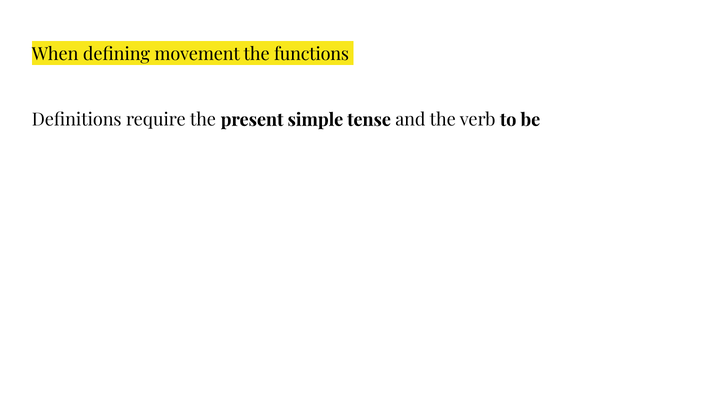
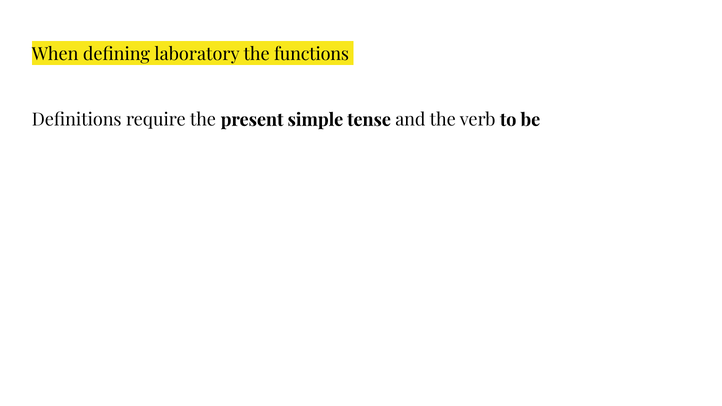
movement: movement -> laboratory
